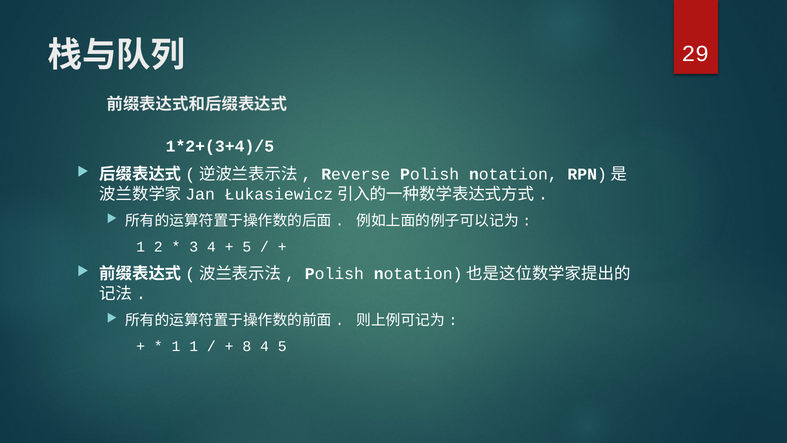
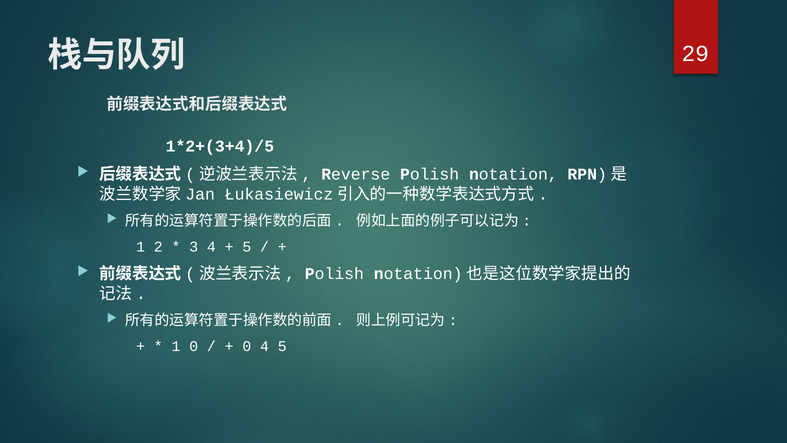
1 1: 1 -> 0
8 at (247, 346): 8 -> 0
